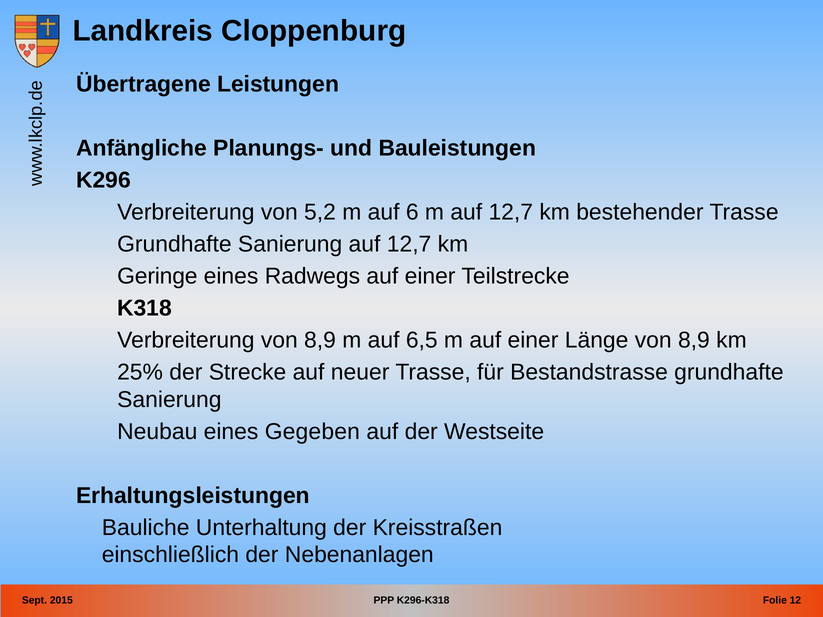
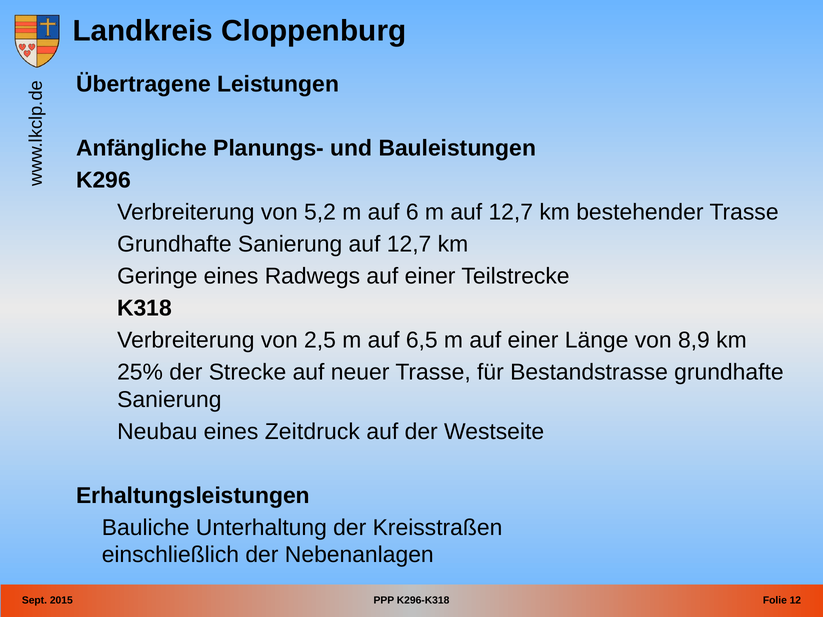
Verbreiterung von 8,9: 8,9 -> 2,5
Gegeben: Gegeben -> Zeitdruck
